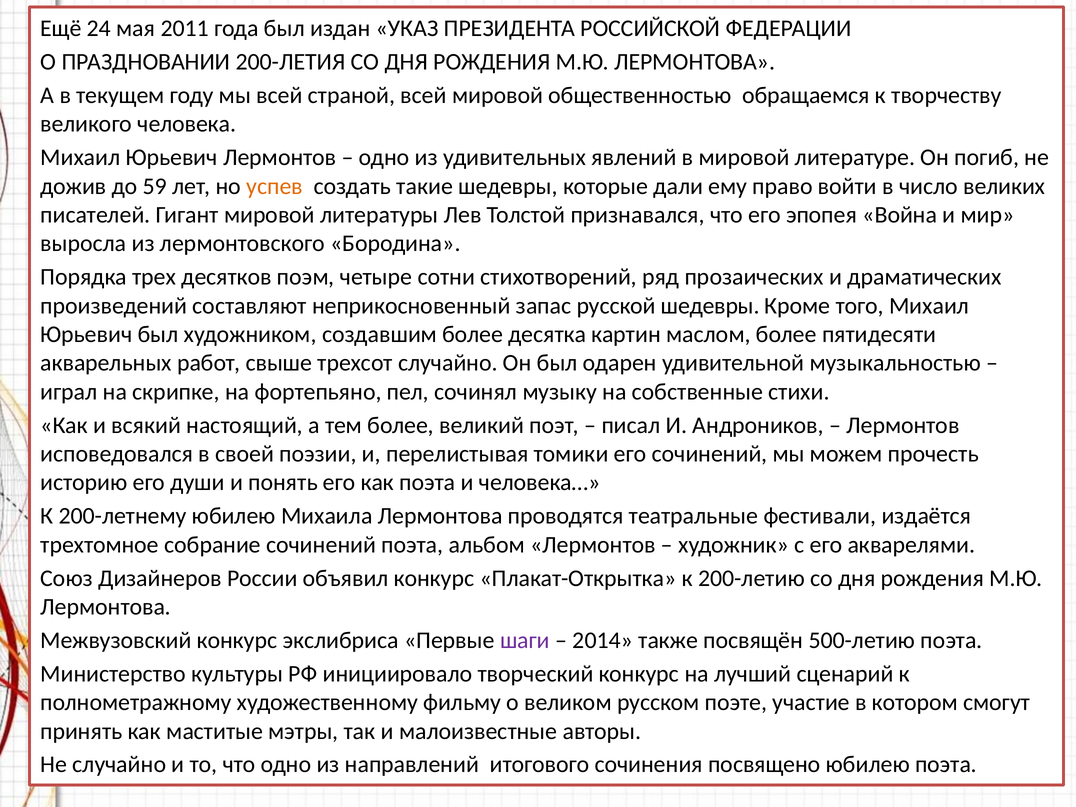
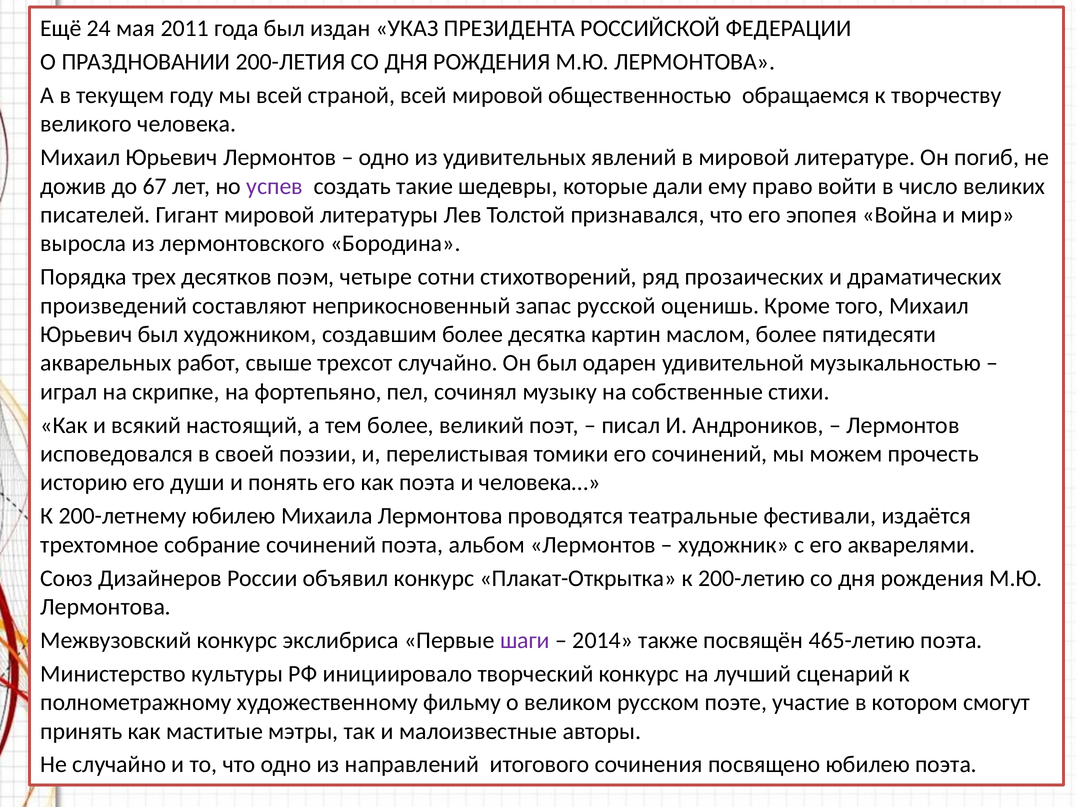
59: 59 -> 67
успев colour: orange -> purple
русской шедевры: шедевры -> оценишь
500-летию: 500-летию -> 465-летию
